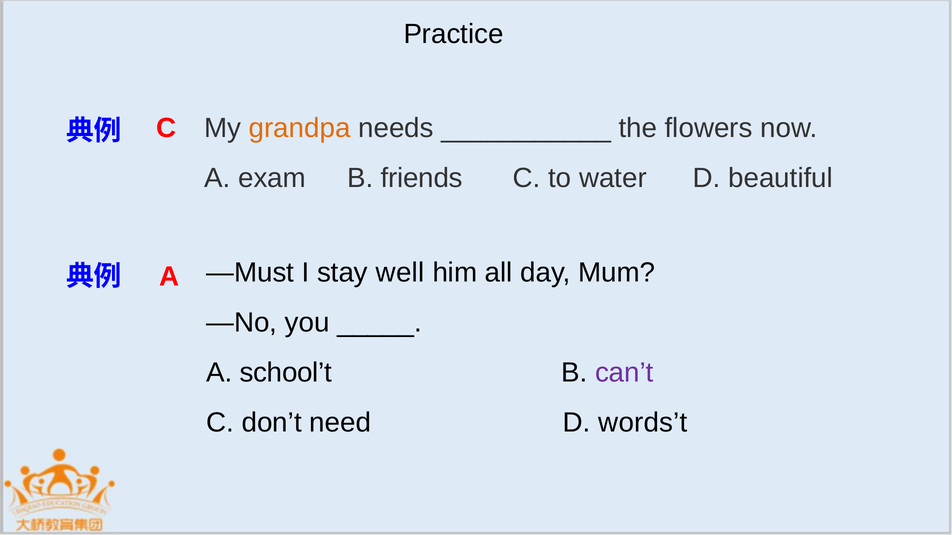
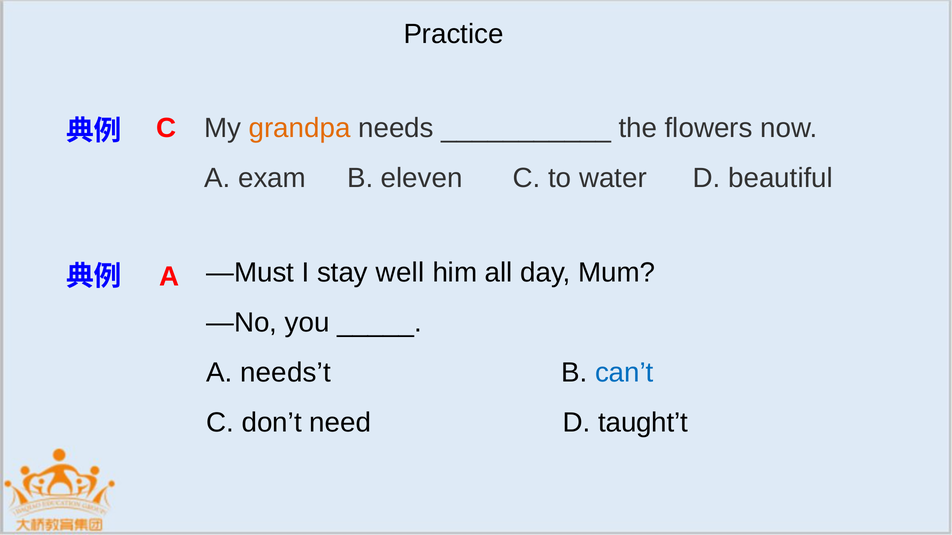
friends: friends -> eleven
school’t: school’t -> needs’t
can’t colour: purple -> blue
words’t: words’t -> taught’t
